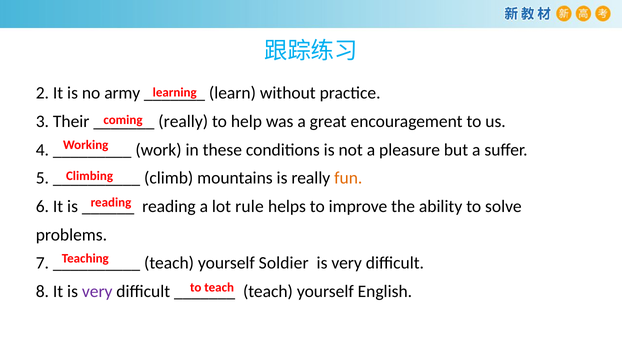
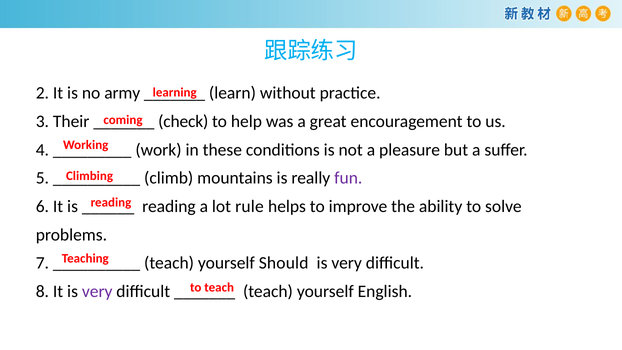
really at (183, 121): really -> check
fun colour: orange -> purple
Soldier: Soldier -> Should
